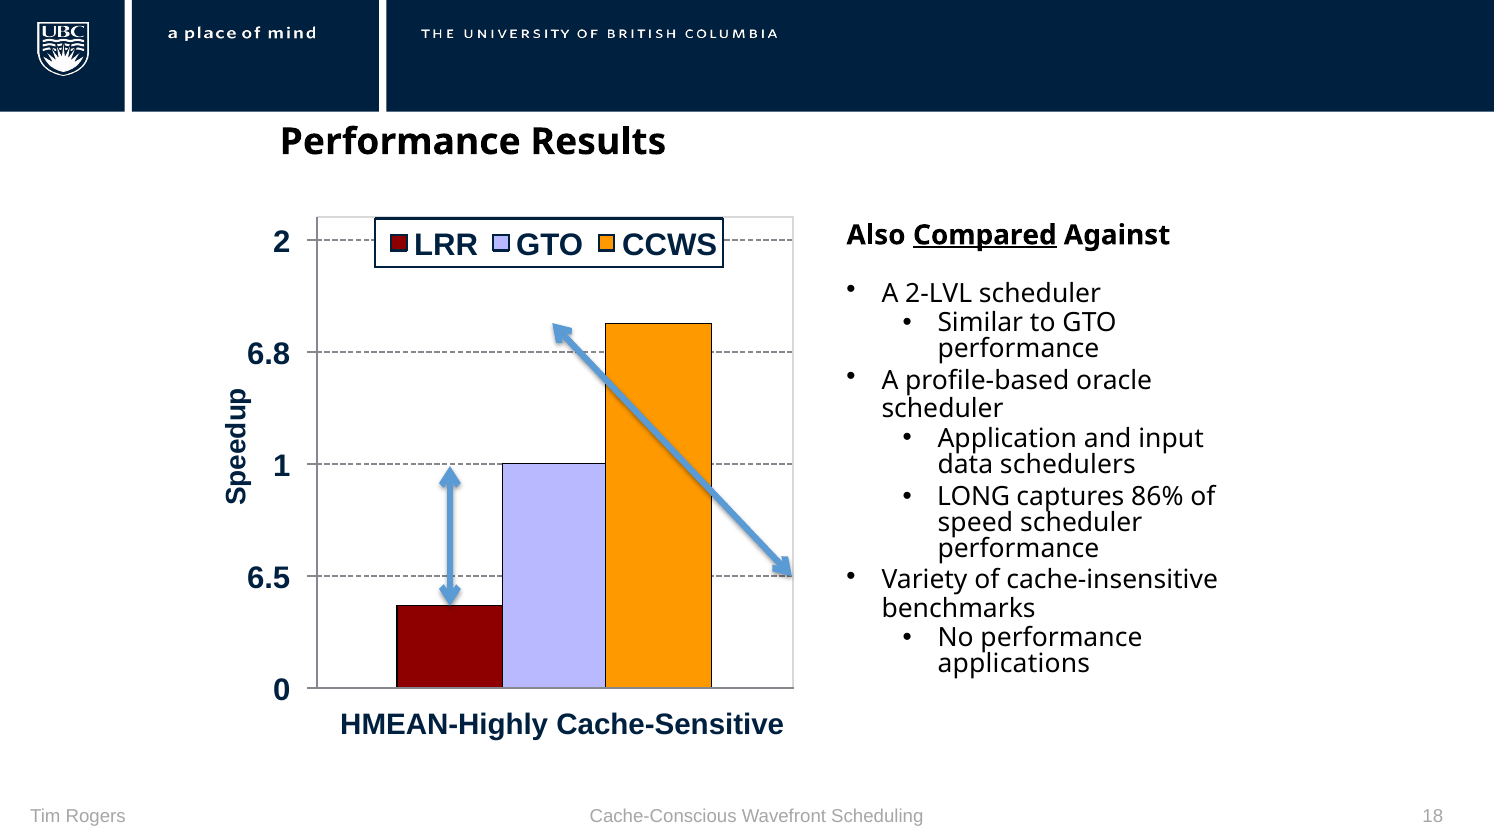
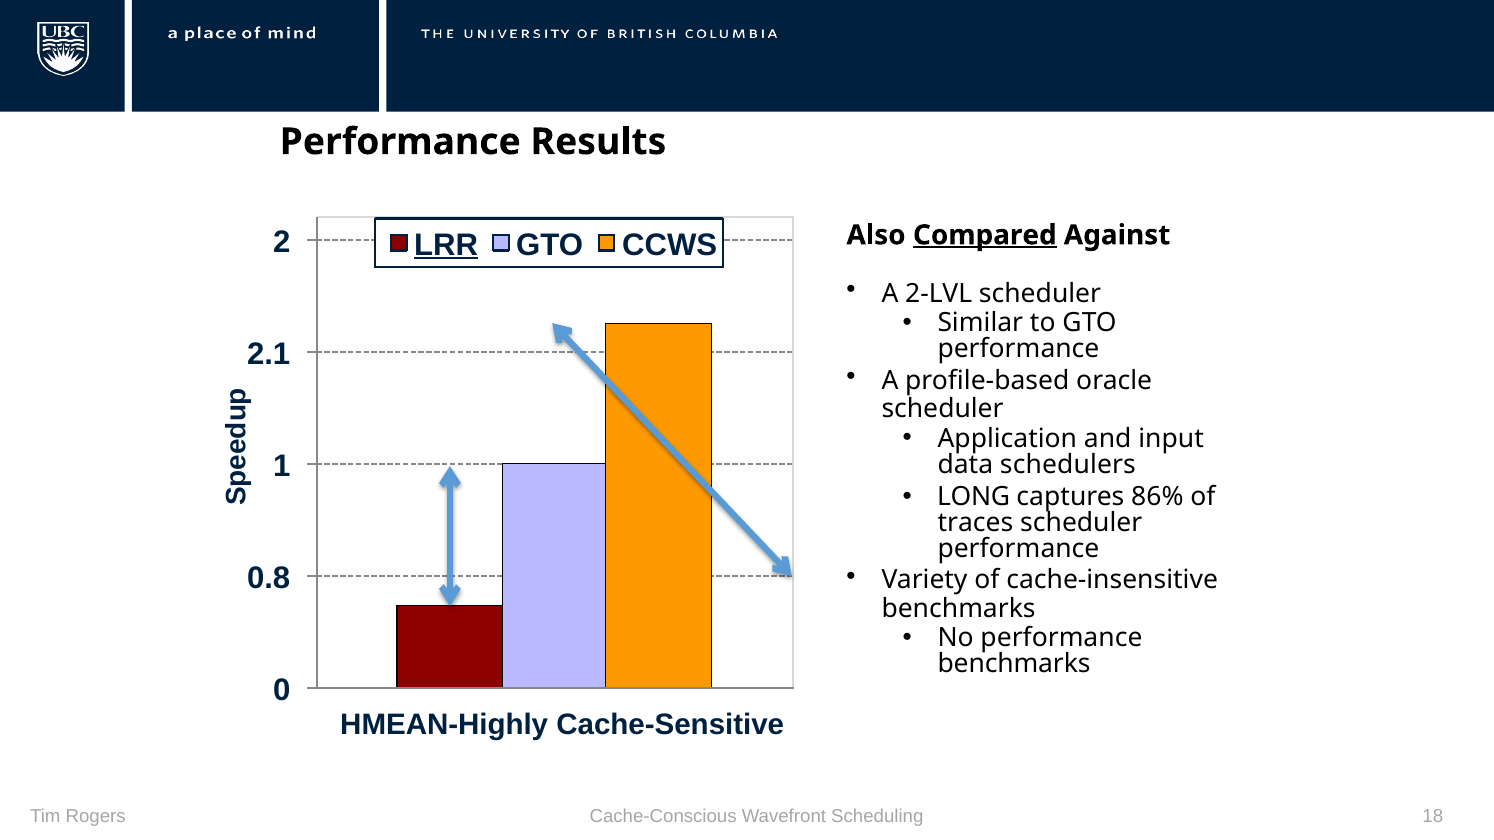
LRR underline: none -> present
6.8: 6.8 -> 2.1
speed: speed -> traces
6.5: 6.5 -> 0.8
applications at (1014, 664): applications -> benchmarks
